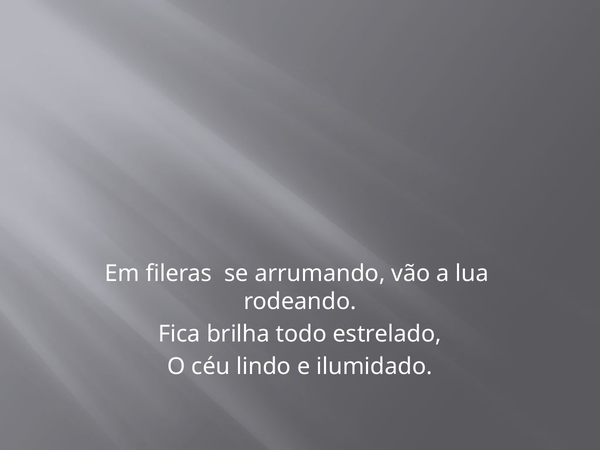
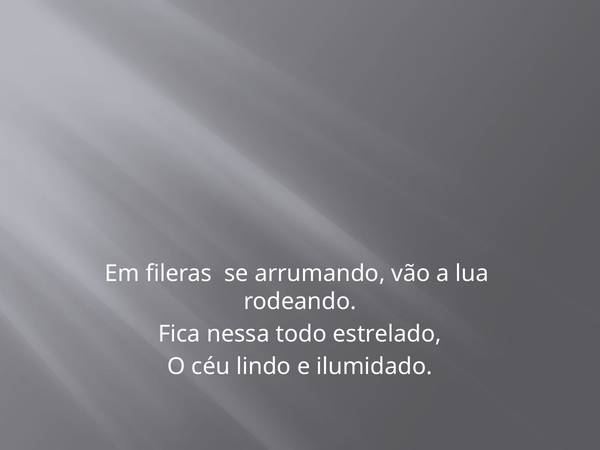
brilha: brilha -> nessa
